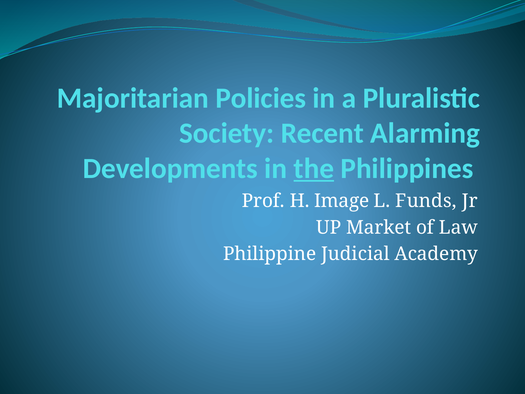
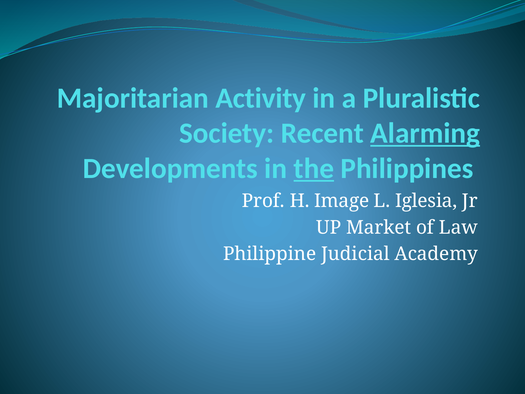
Policies: Policies -> Activity
Alarming underline: none -> present
Funds: Funds -> Iglesia
